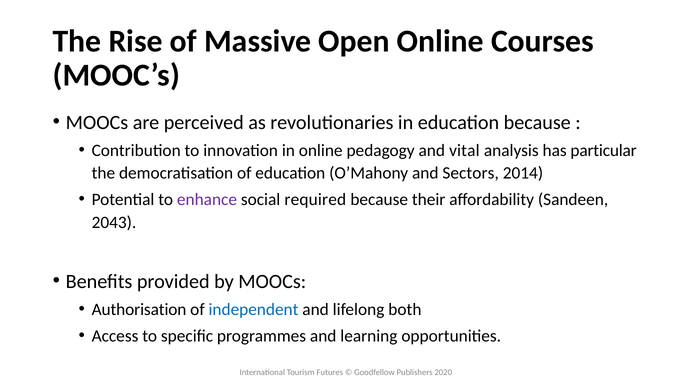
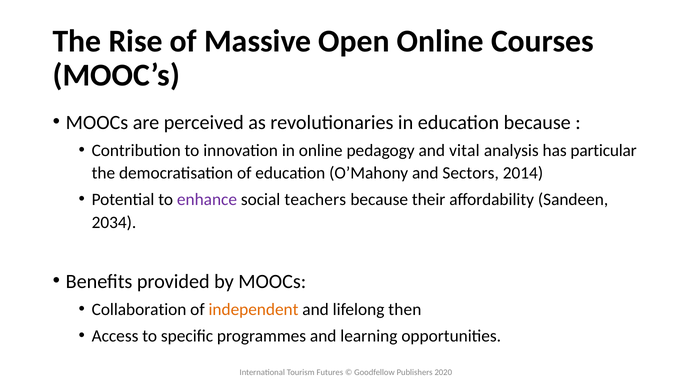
required: required -> teachers
2043: 2043 -> 2034
Authorisation: Authorisation -> Collaboration
independent colour: blue -> orange
both: both -> then
